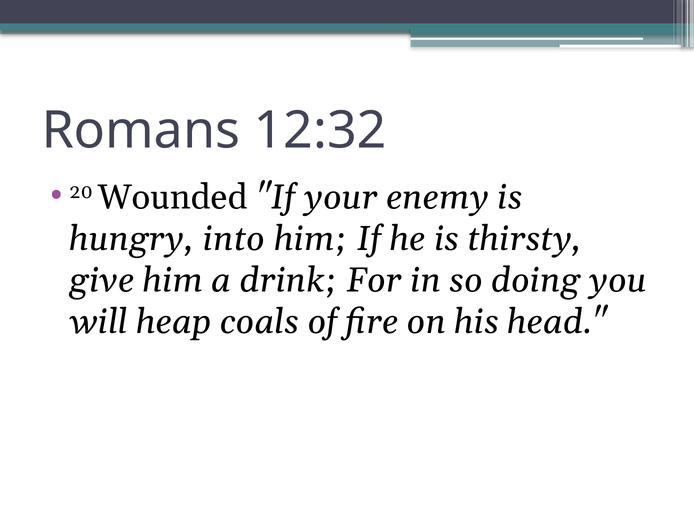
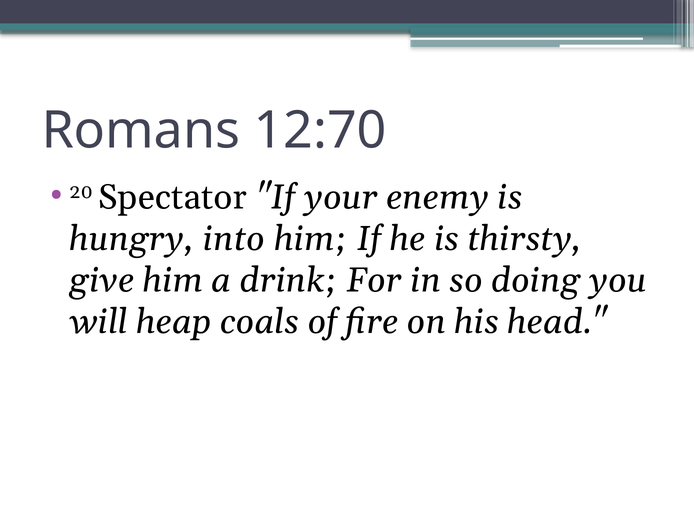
12:32: 12:32 -> 12:70
Wounded: Wounded -> Spectator
